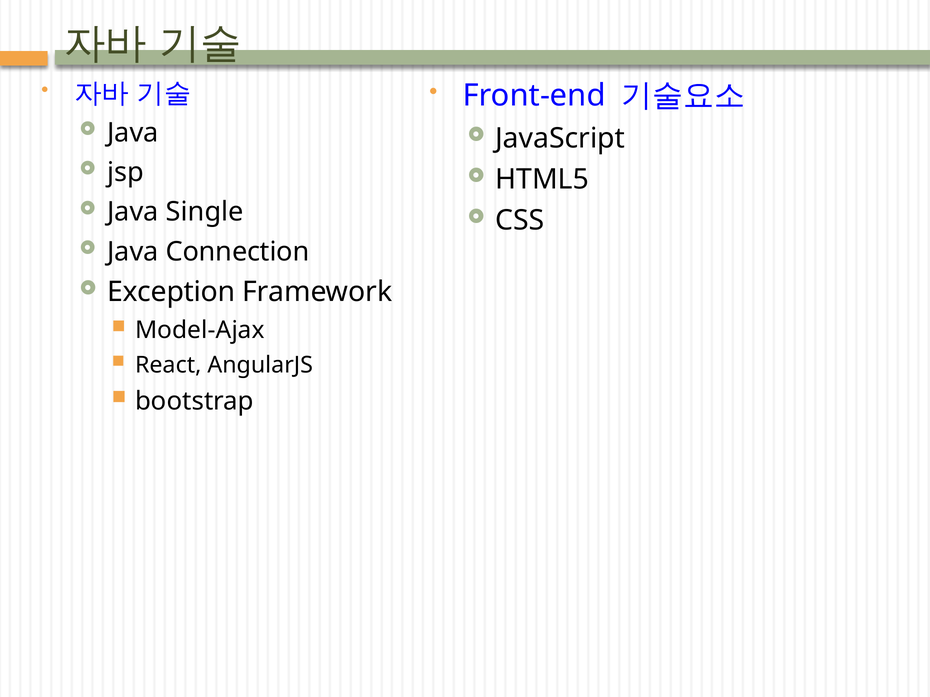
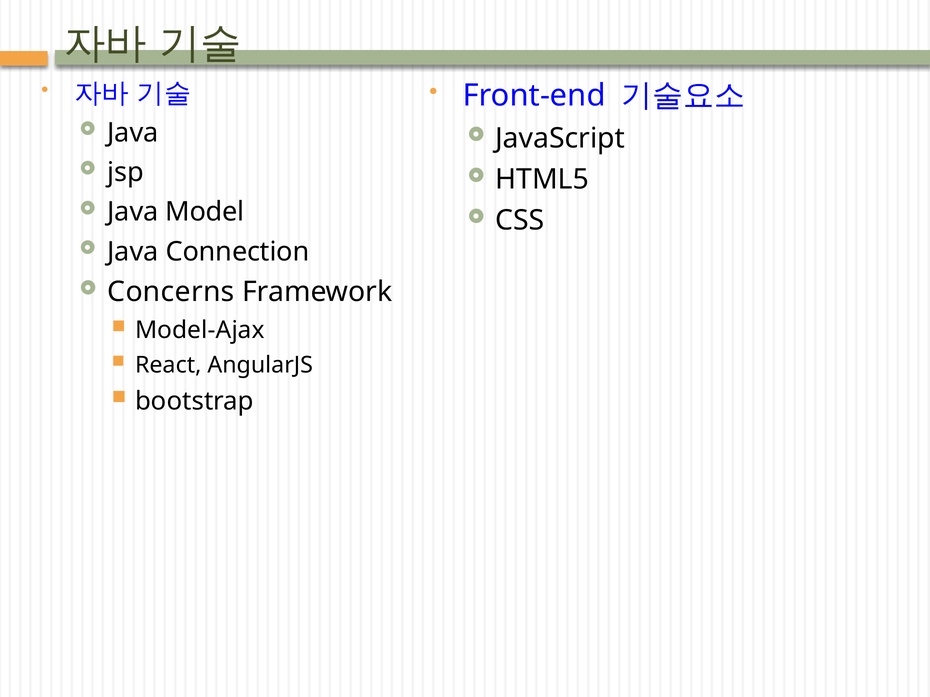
Single: Single -> Model
Exception: Exception -> Concerns
